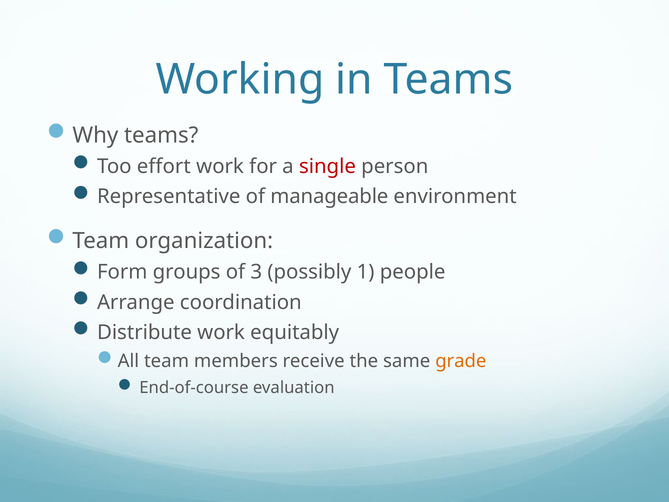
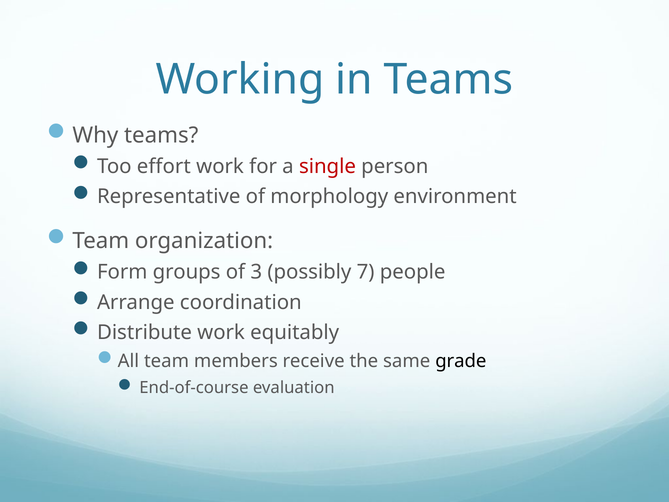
manageable: manageable -> morphology
1: 1 -> 7
grade colour: orange -> black
